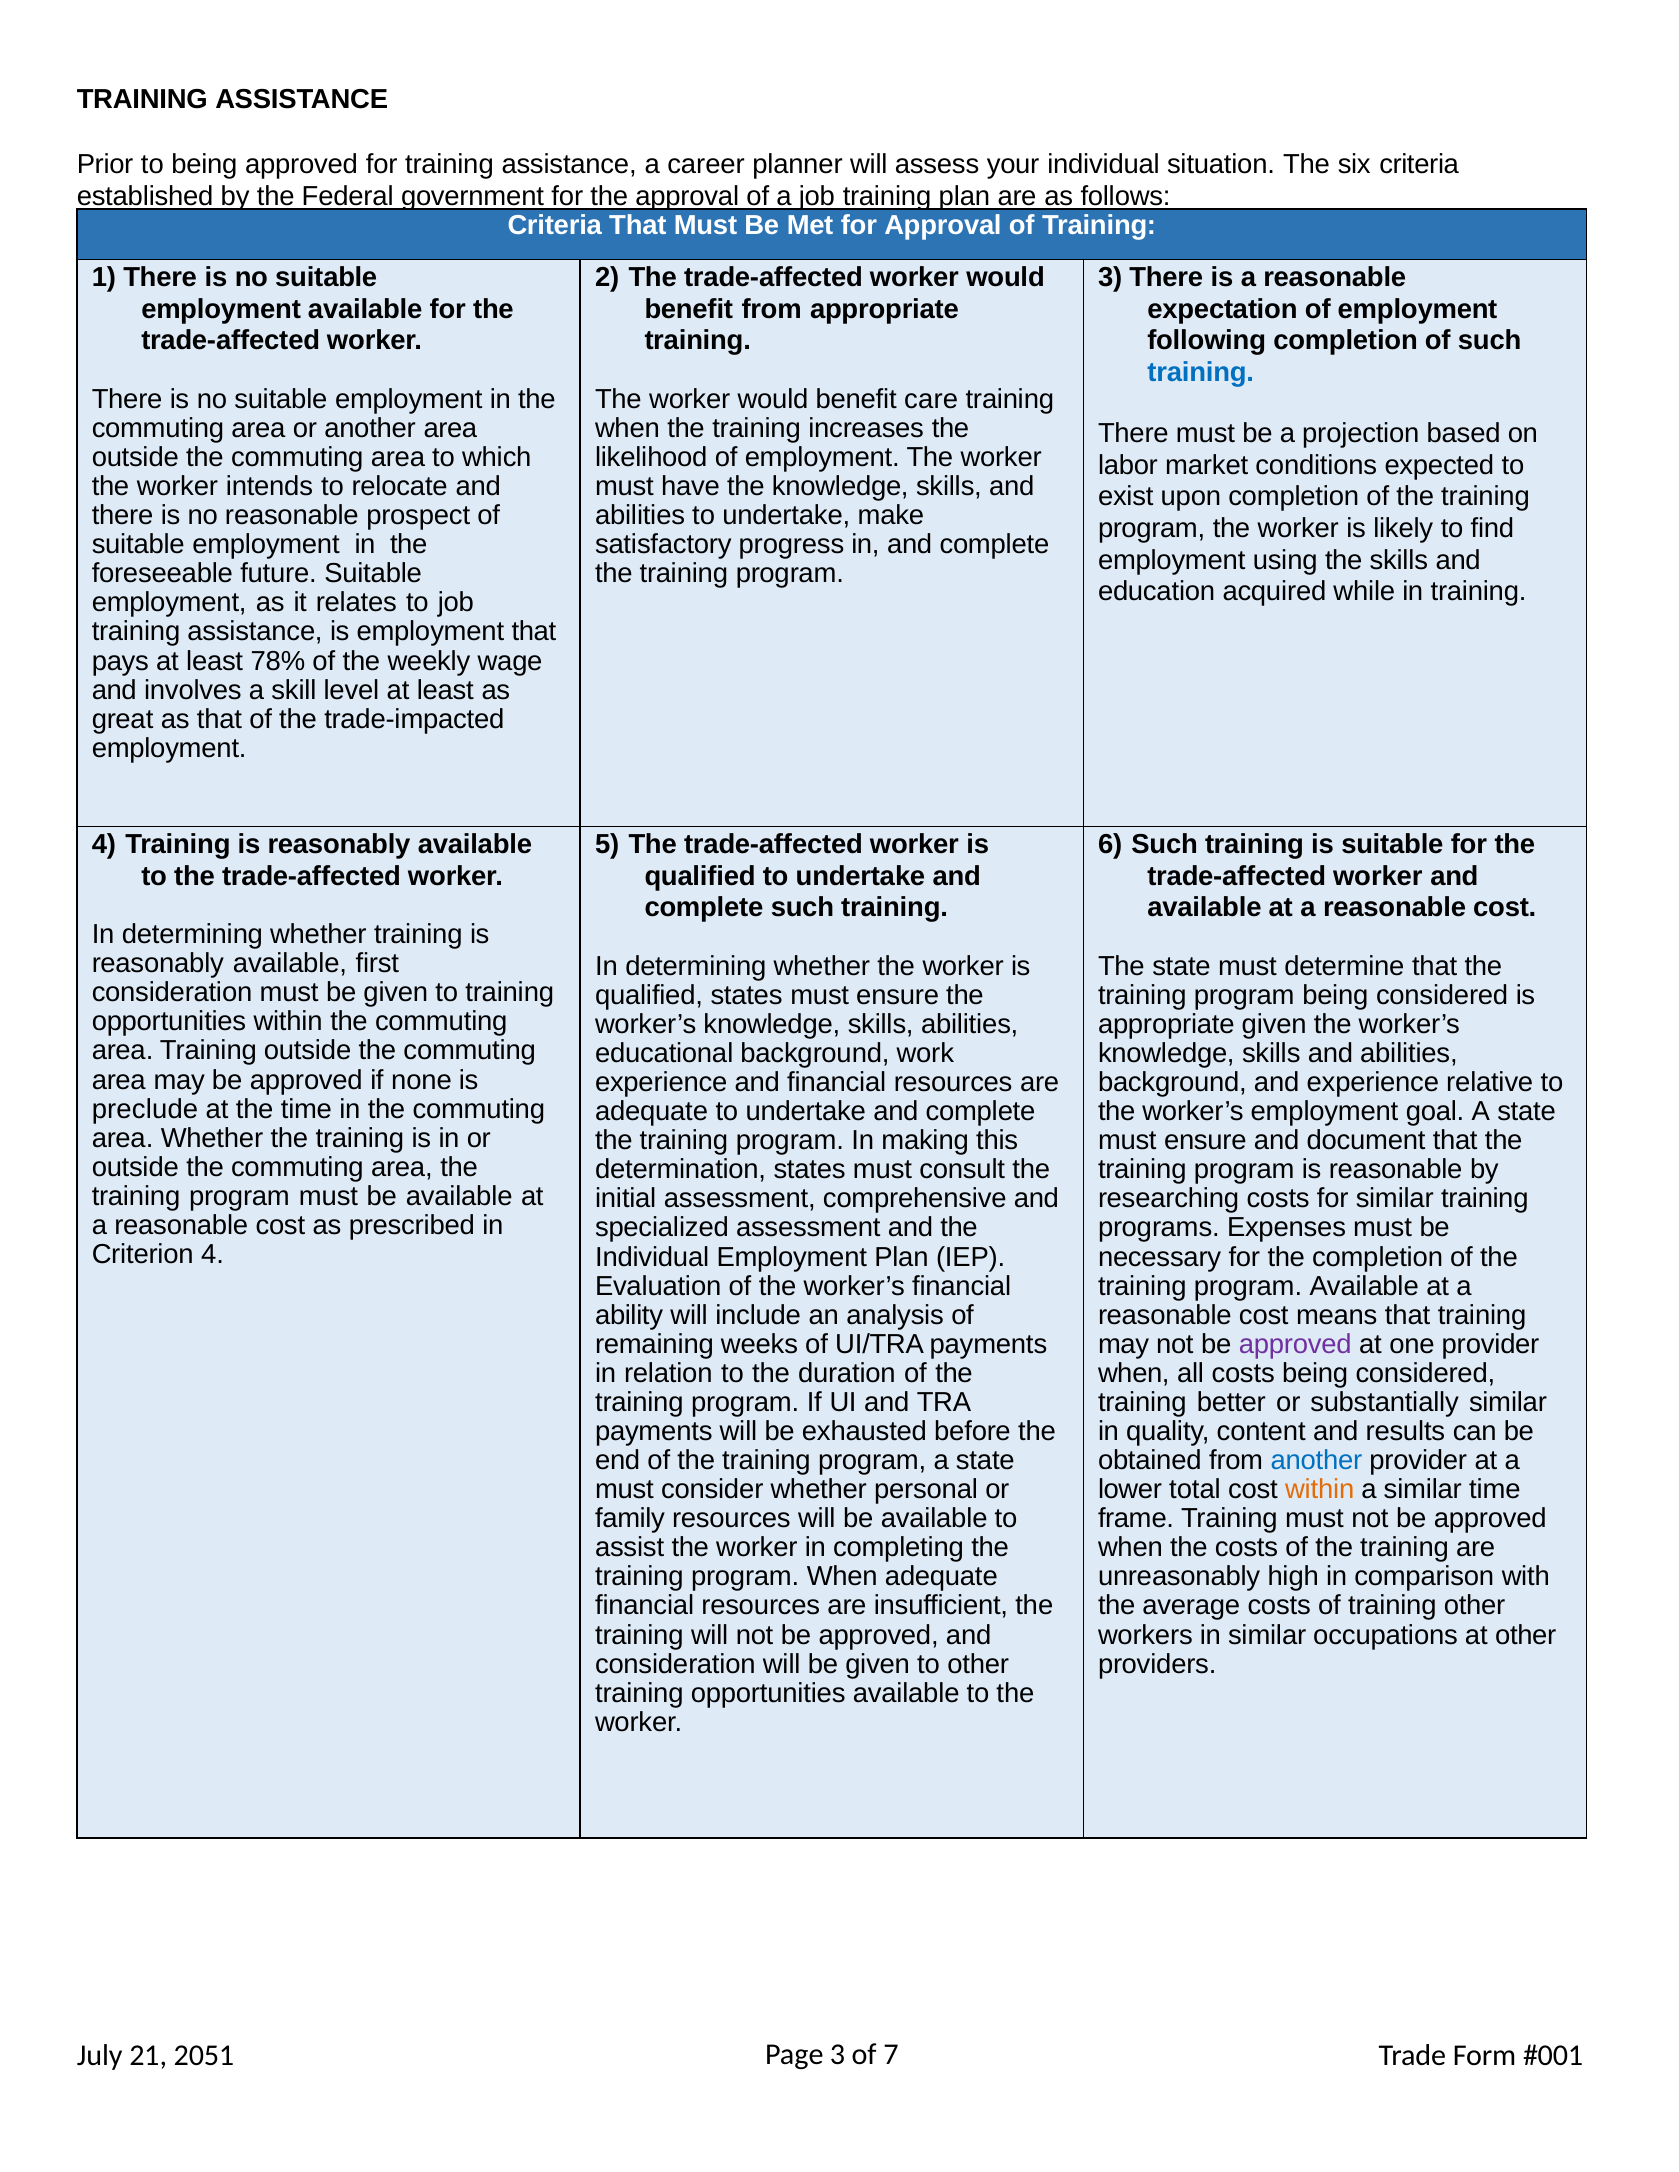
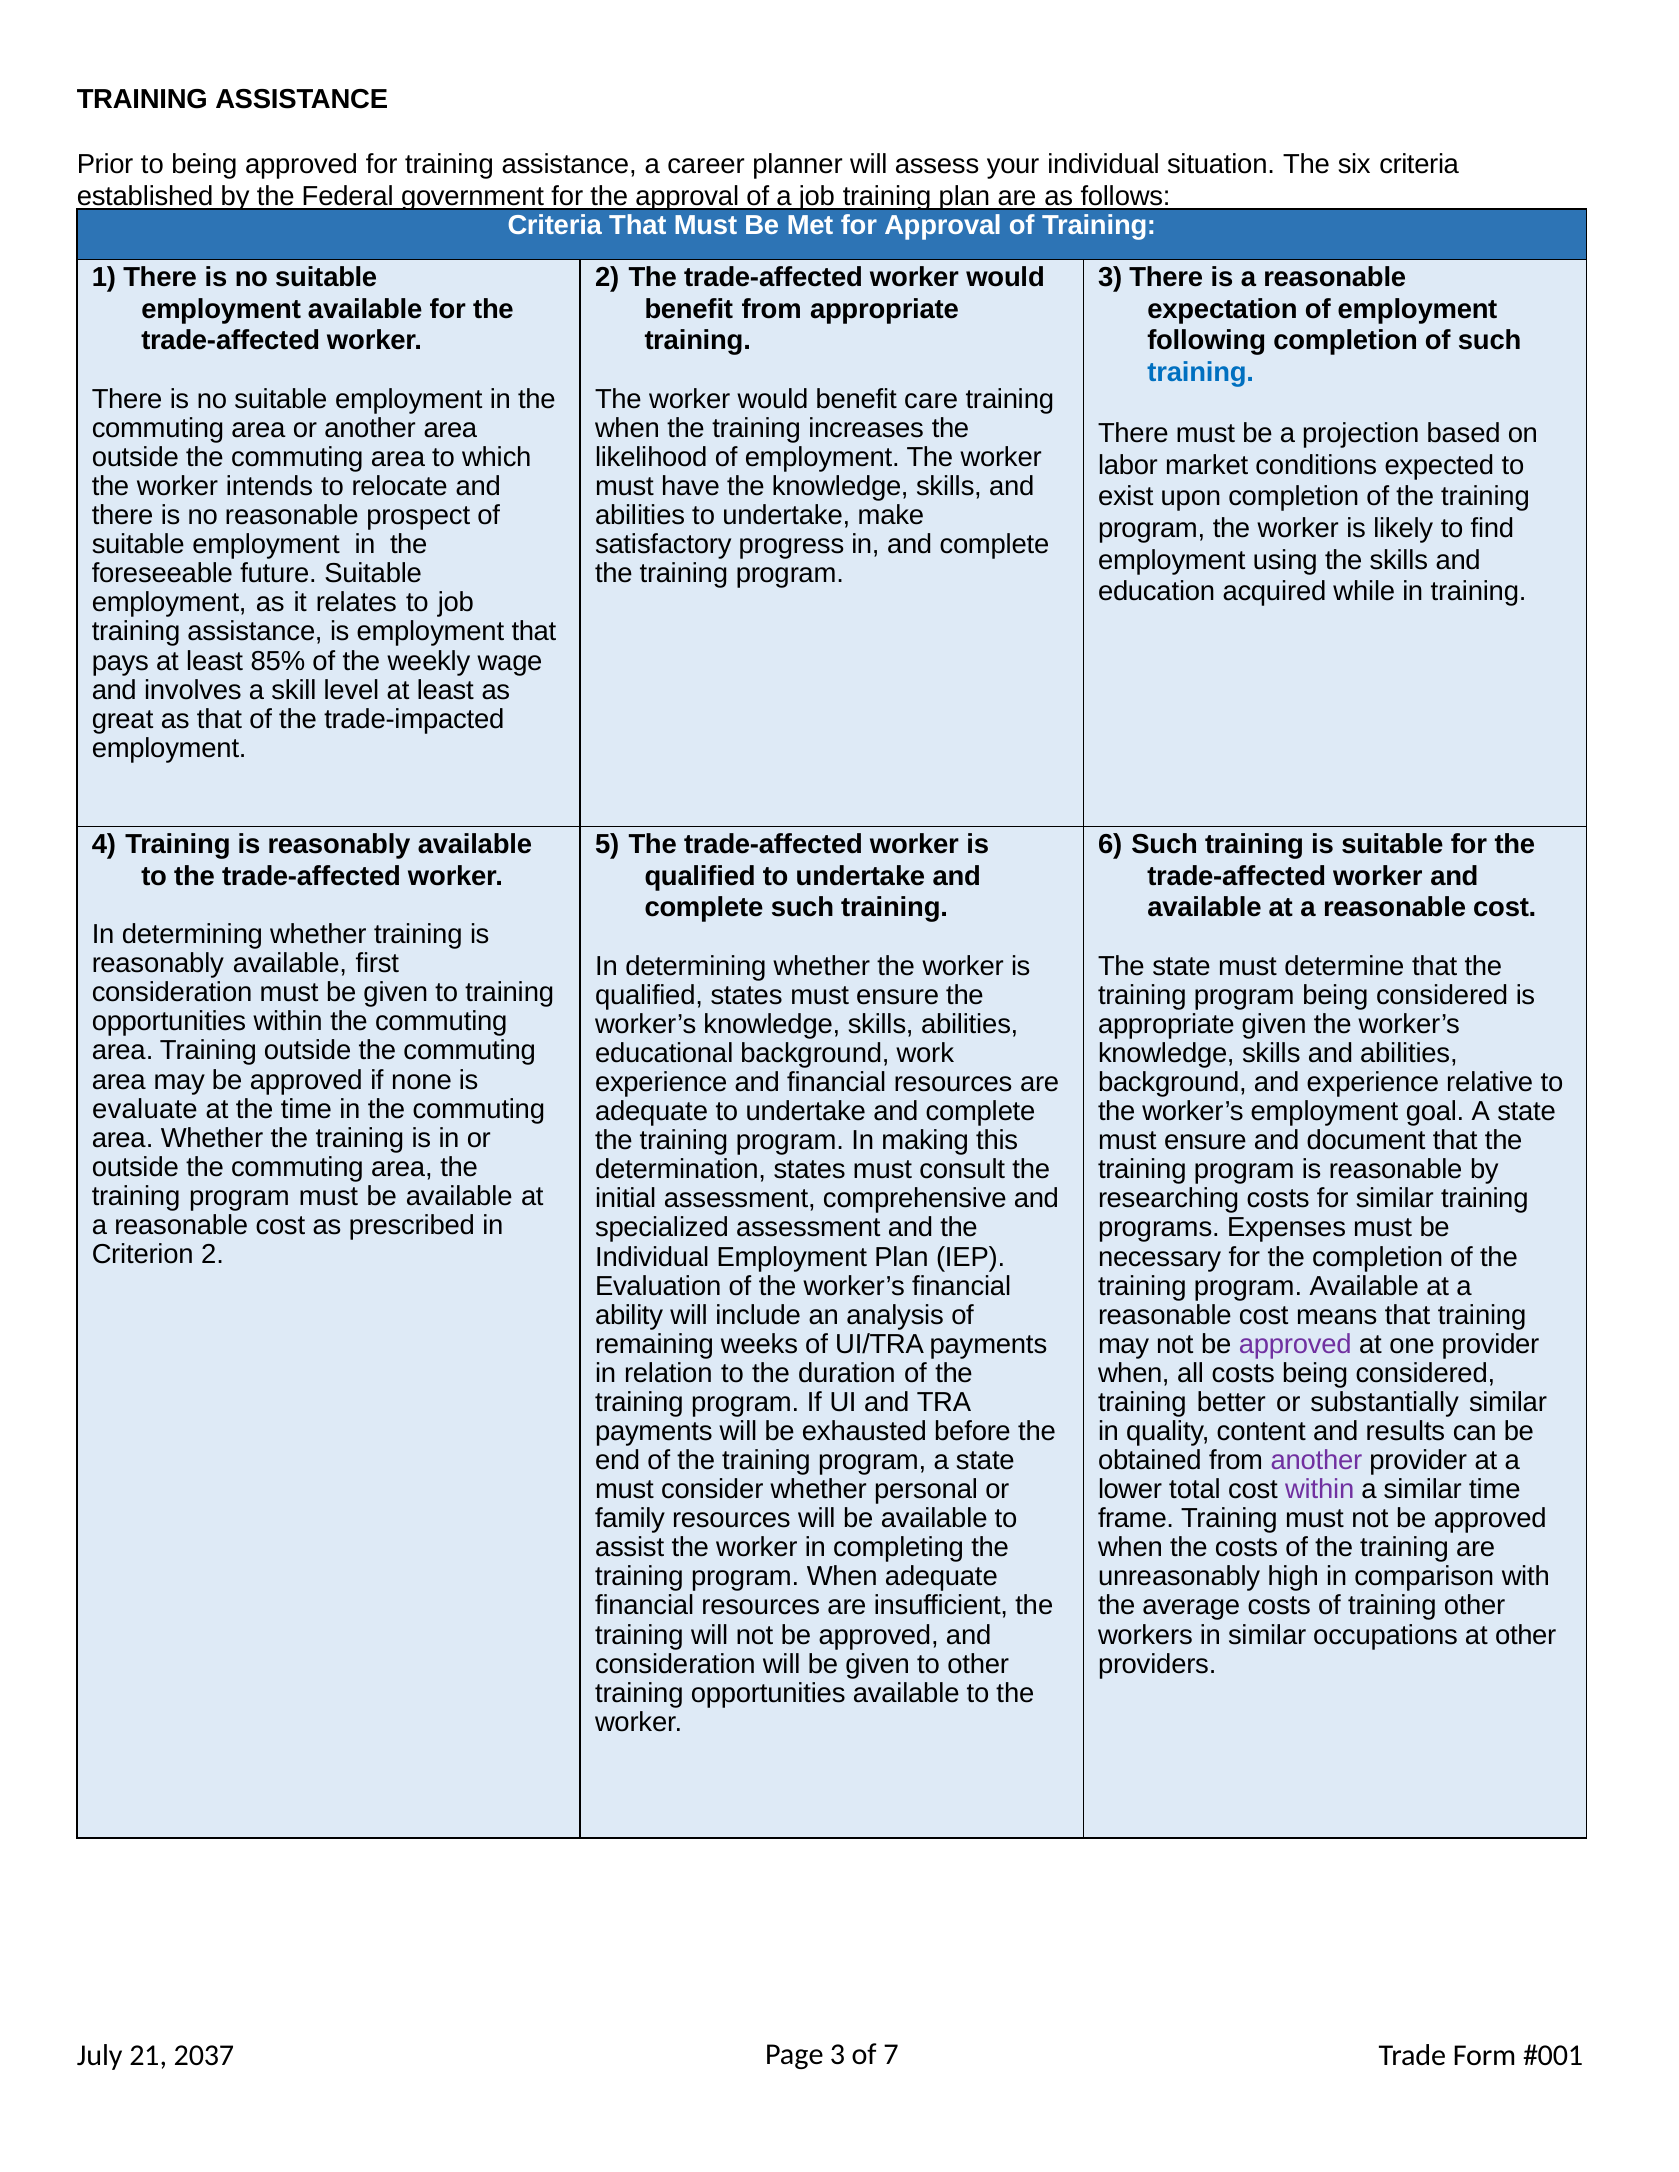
78%: 78% -> 85%
preclude: preclude -> evaluate
Criterion 4: 4 -> 2
another at (1316, 1461) colour: blue -> purple
within at (1320, 1490) colour: orange -> purple
2051: 2051 -> 2037
